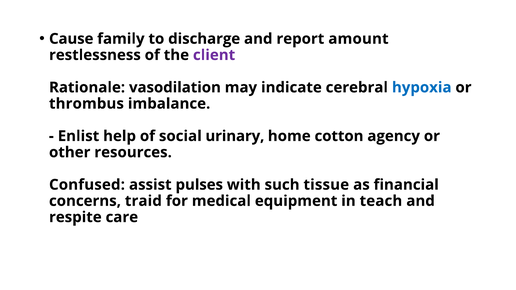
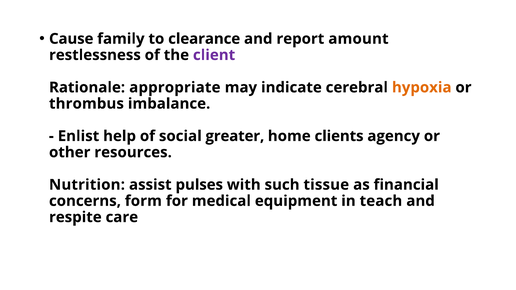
discharge: discharge -> clearance
vasodilation: vasodilation -> appropriate
hypoxia colour: blue -> orange
urinary: urinary -> greater
cotton: cotton -> clients
Confused: Confused -> Nutrition
traid: traid -> form
